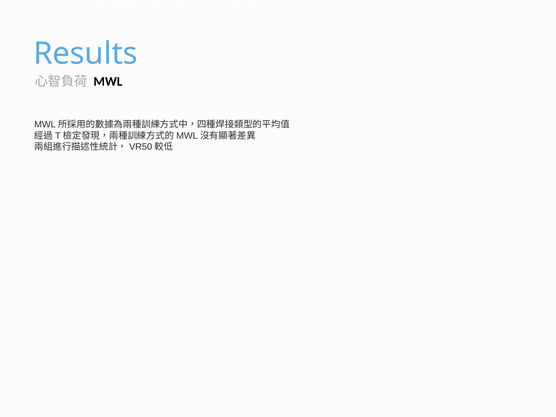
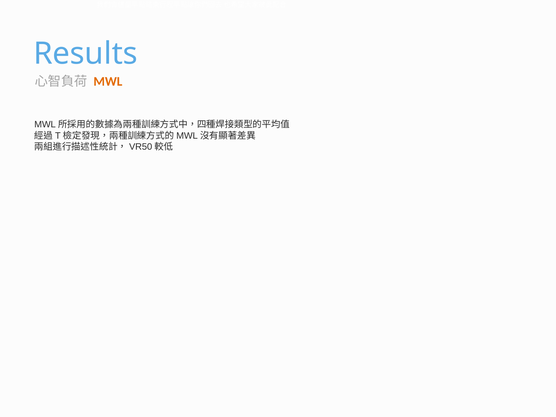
MWL colour: black -> orange
